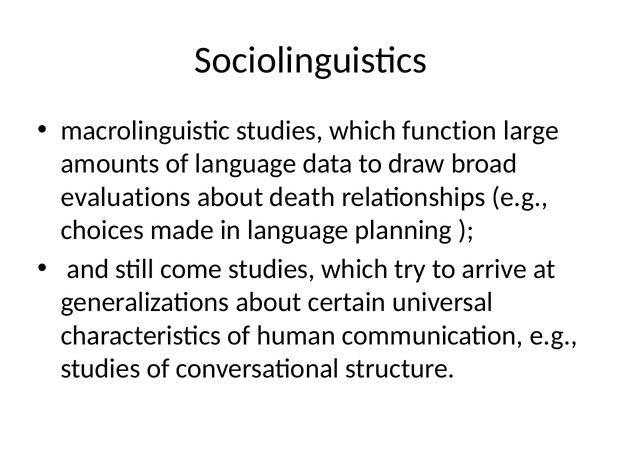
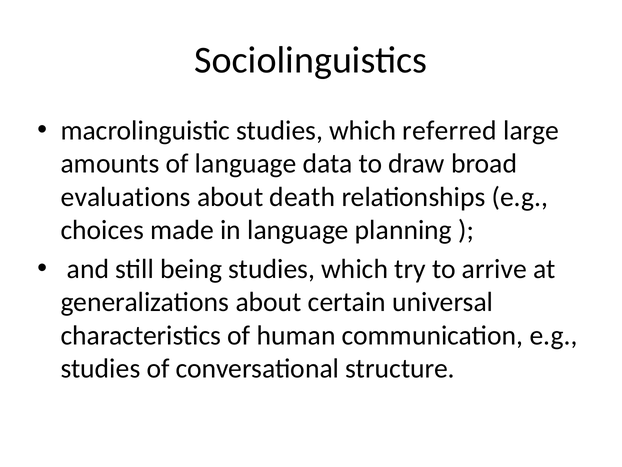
function: function -> referred
come: come -> being
